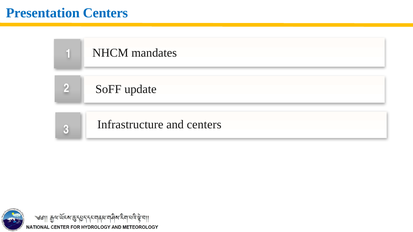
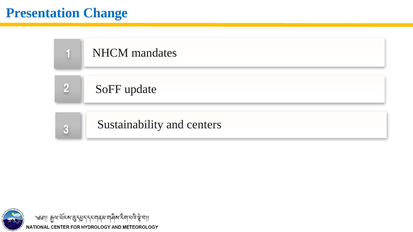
Presentation Centers: Centers -> Change
Infrastructure: Infrastructure -> Sustainability
